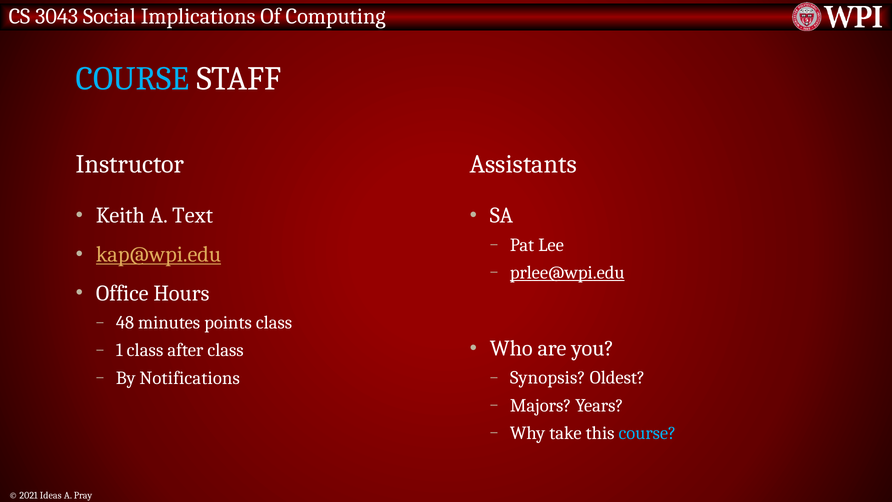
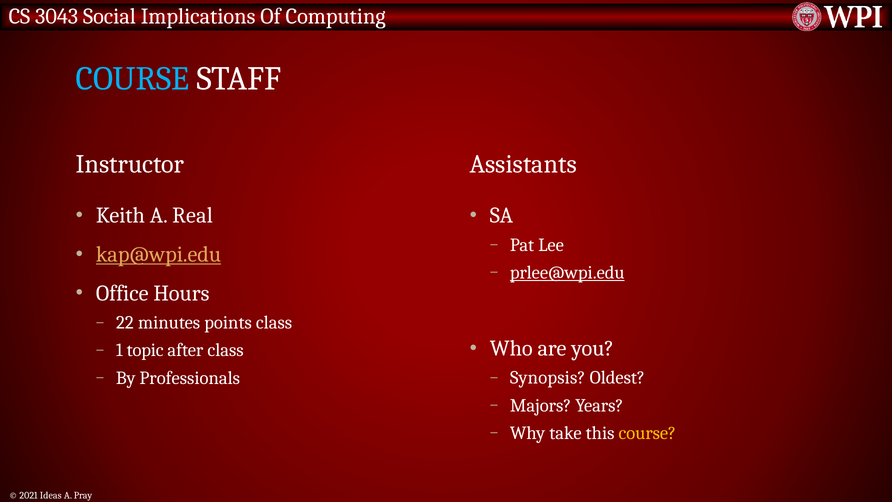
Text: Text -> Real
48: 48 -> 22
1 class: class -> topic
Notifications: Notifications -> Professionals
course at (647, 433) colour: light blue -> yellow
